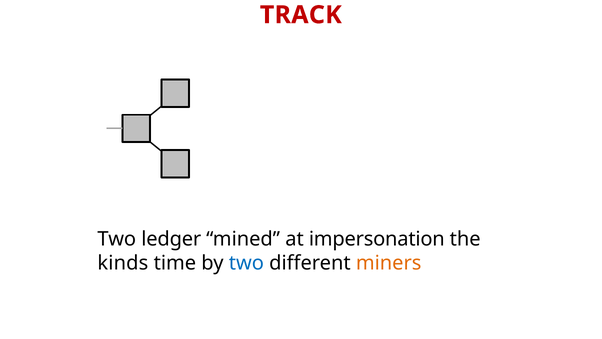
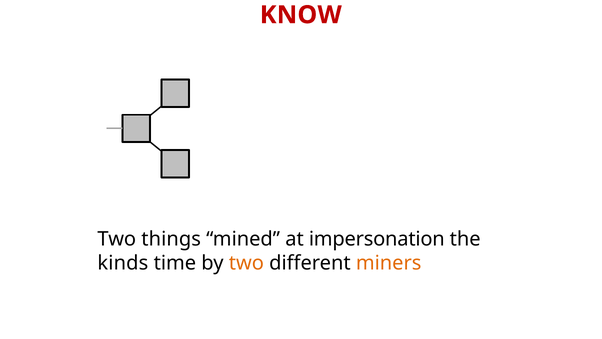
TRACK: TRACK -> KNOW
ledger: ledger -> things
two at (246, 263) colour: blue -> orange
